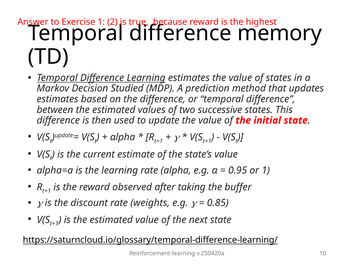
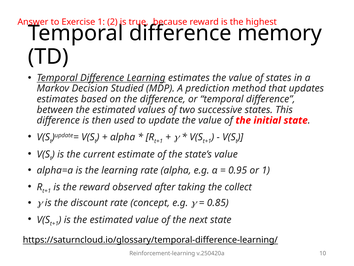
buffer: buffer -> collect
weights: weights -> concept
